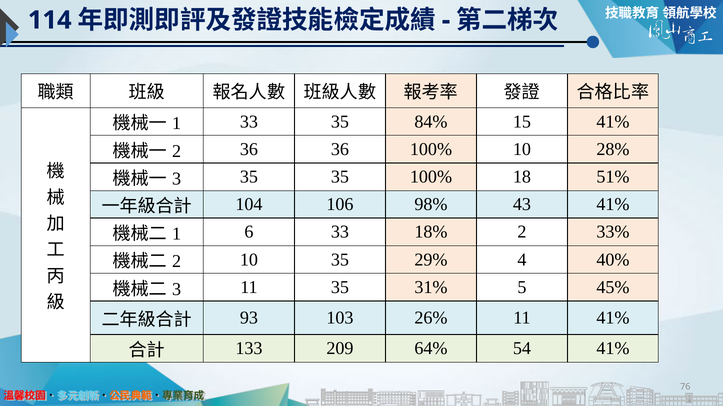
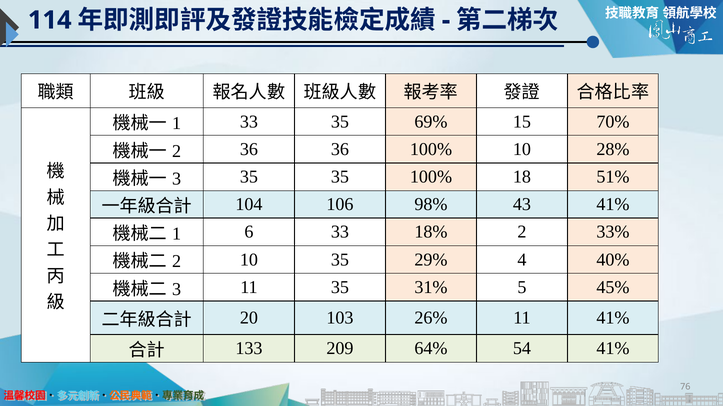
84%: 84% -> 69%
15 41%: 41% -> 70%
93: 93 -> 20
